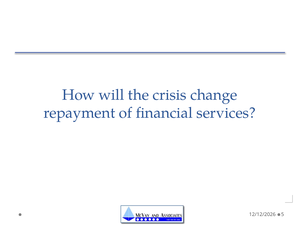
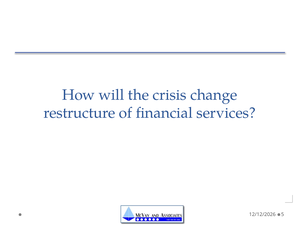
repayment: repayment -> restructure
